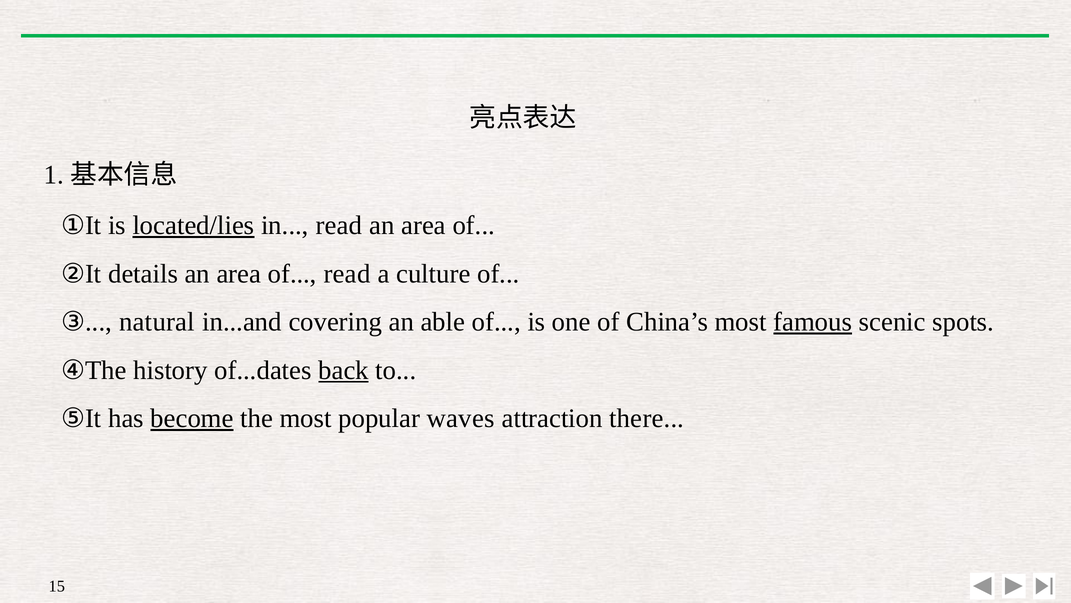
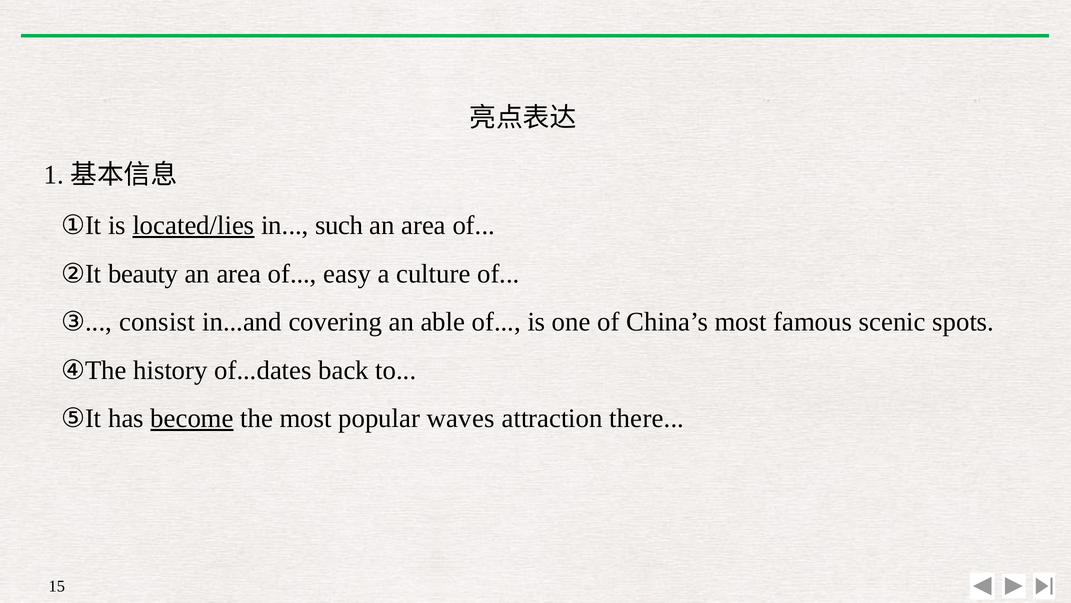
in read: read -> such
details: details -> beauty
of read: read -> easy
natural: natural -> consist
famous underline: present -> none
back underline: present -> none
